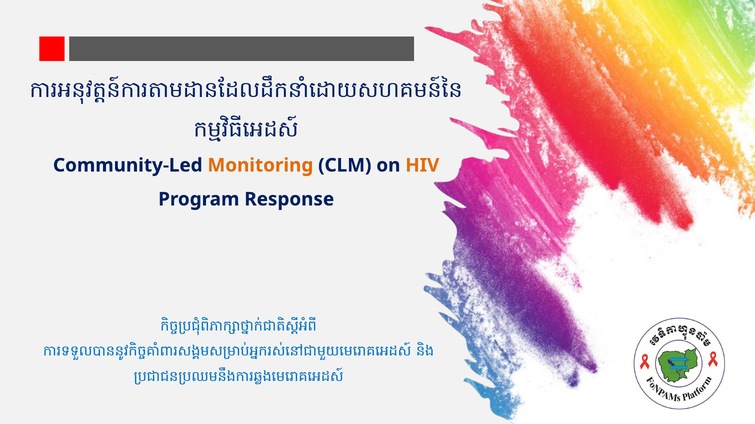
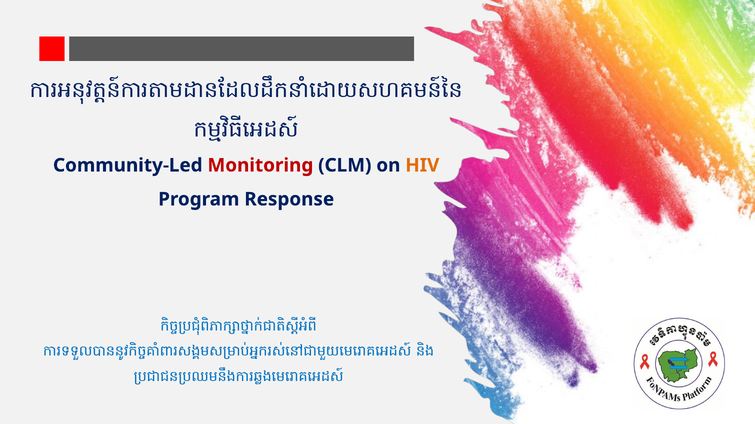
Monitoring colour: orange -> red
